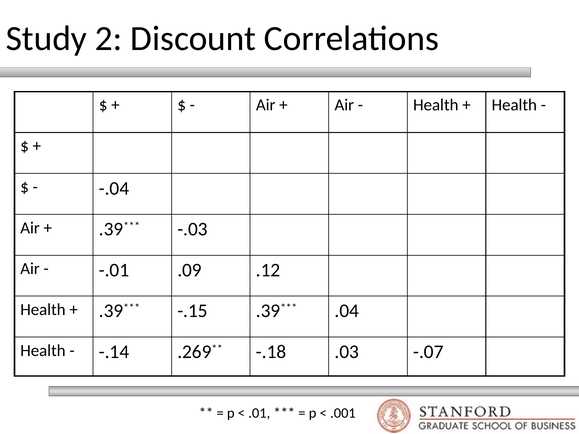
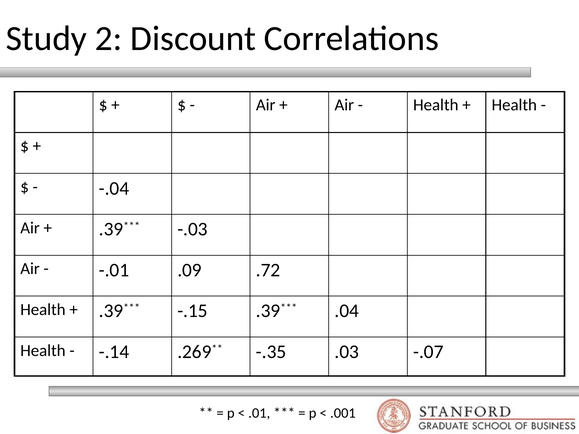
.12: .12 -> .72
-.18: -.18 -> -.35
